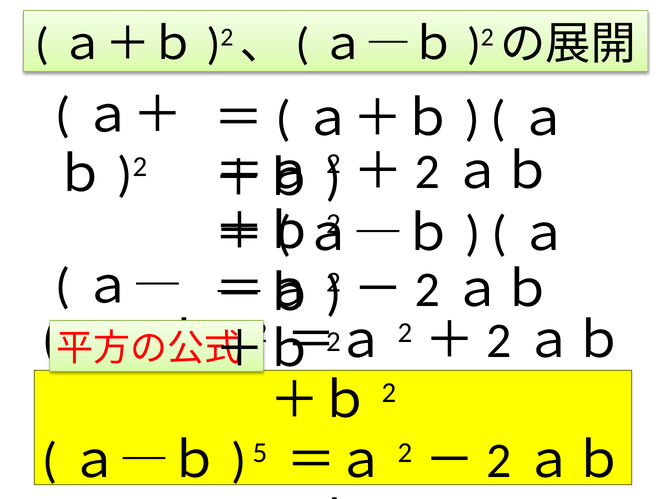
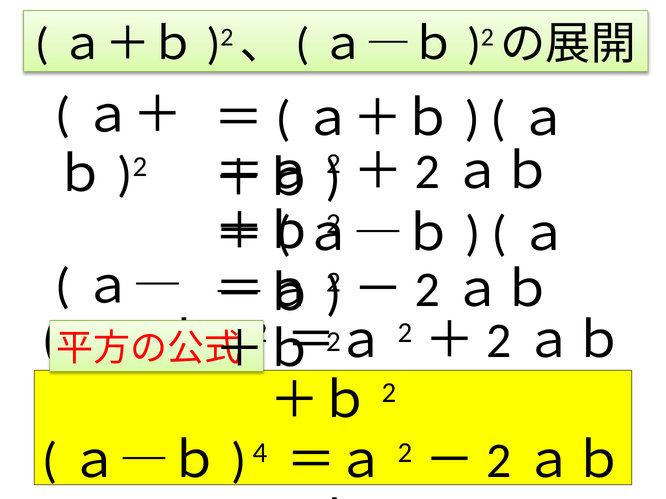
5: 5 -> 4
